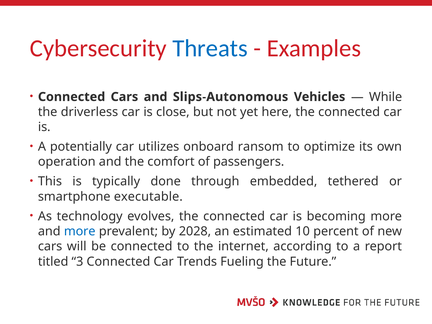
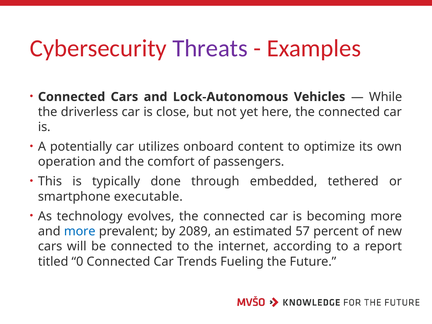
Threats colour: blue -> purple
Slips-Autonomous: Slips-Autonomous -> Lock-Autonomous
ransom: ransom -> content
2028: 2028 -> 2089
10: 10 -> 57
3: 3 -> 0
